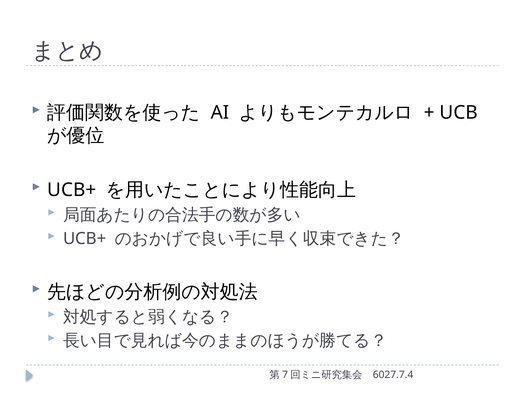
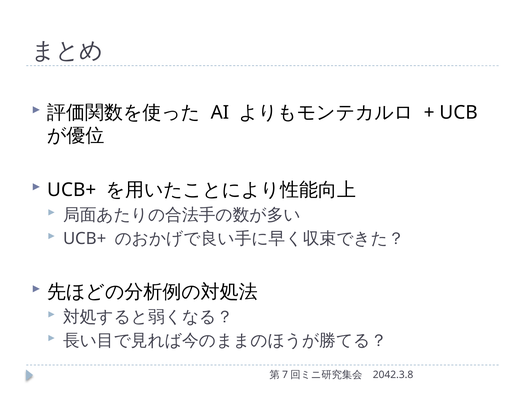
6027.7.4: 6027.7.4 -> 2042.3.8
